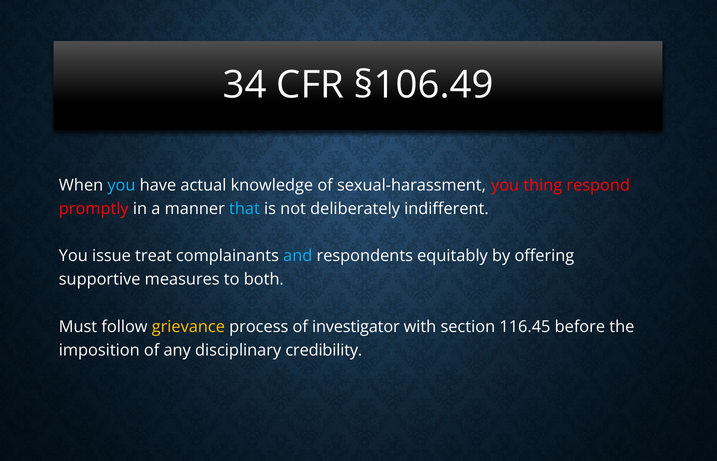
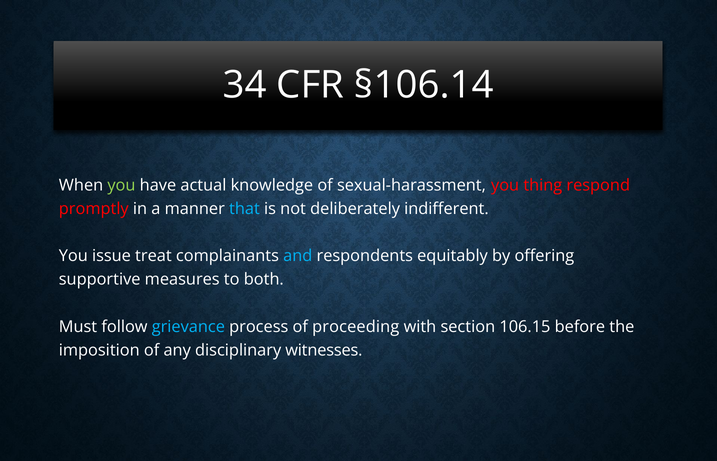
§106.49: §106.49 -> §106.14
you at (121, 185) colour: light blue -> light green
grievance colour: yellow -> light blue
investigator: investigator -> proceeding
116.45: 116.45 -> 106.15
credibility: credibility -> witnesses
